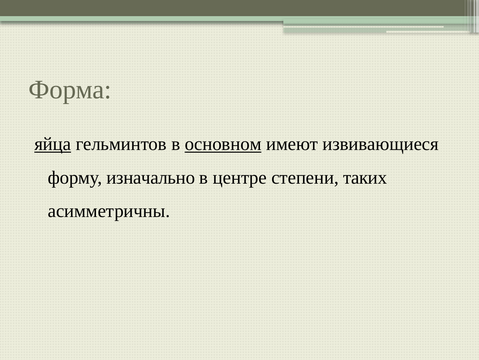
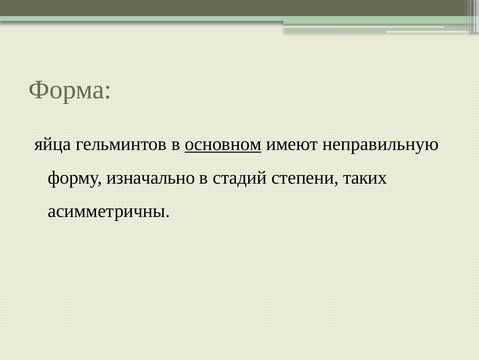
яйца underline: present -> none
извивающиеся: извивающиеся -> неправильную
центре: центре -> стадий
